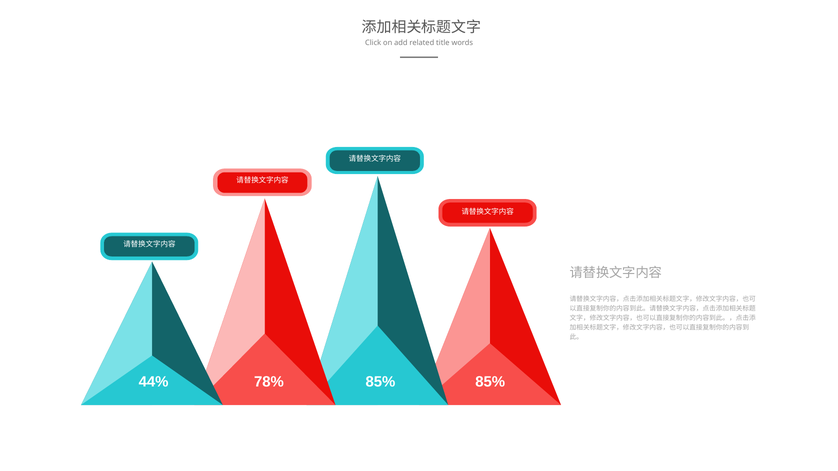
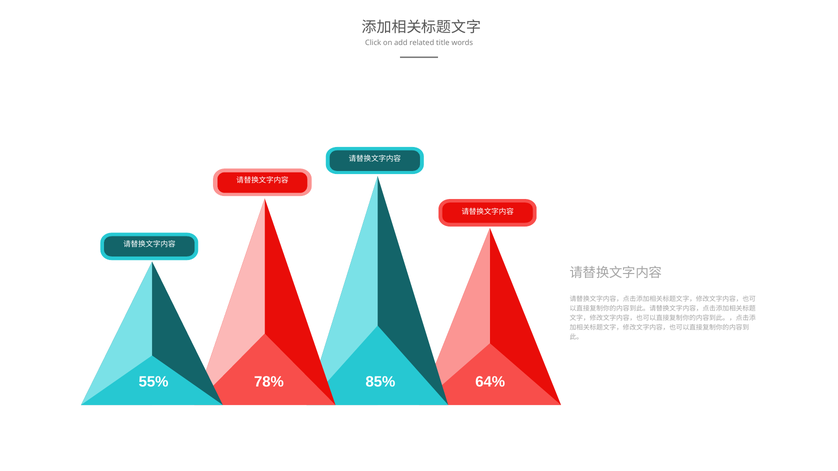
44%: 44% -> 55%
85% 85%: 85% -> 64%
